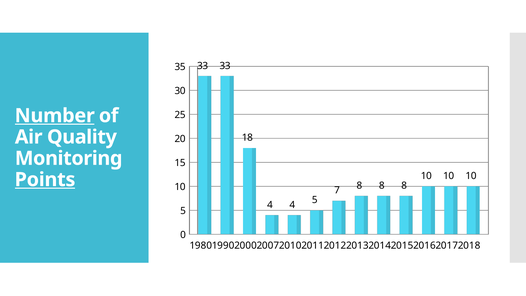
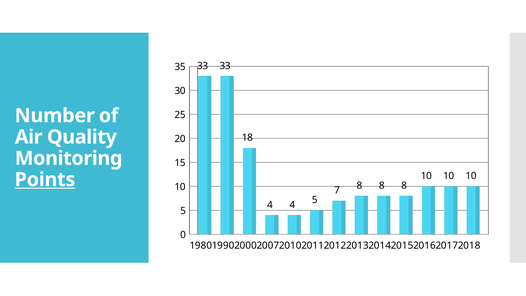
Number underline: present -> none
